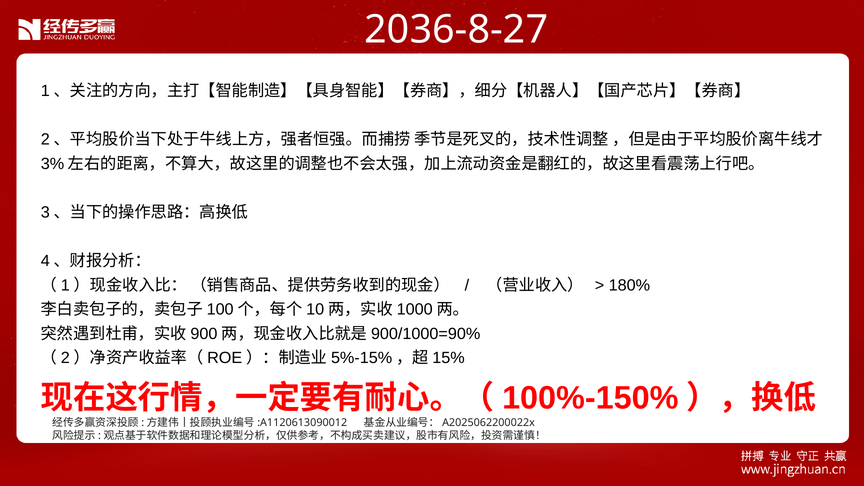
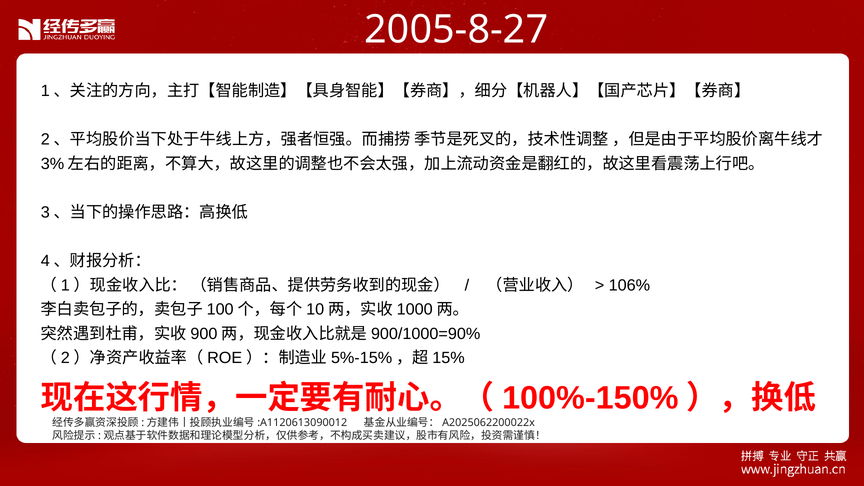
2036-8-27: 2036-8-27 -> 2005-8-27
180%: 180% -> 106%
